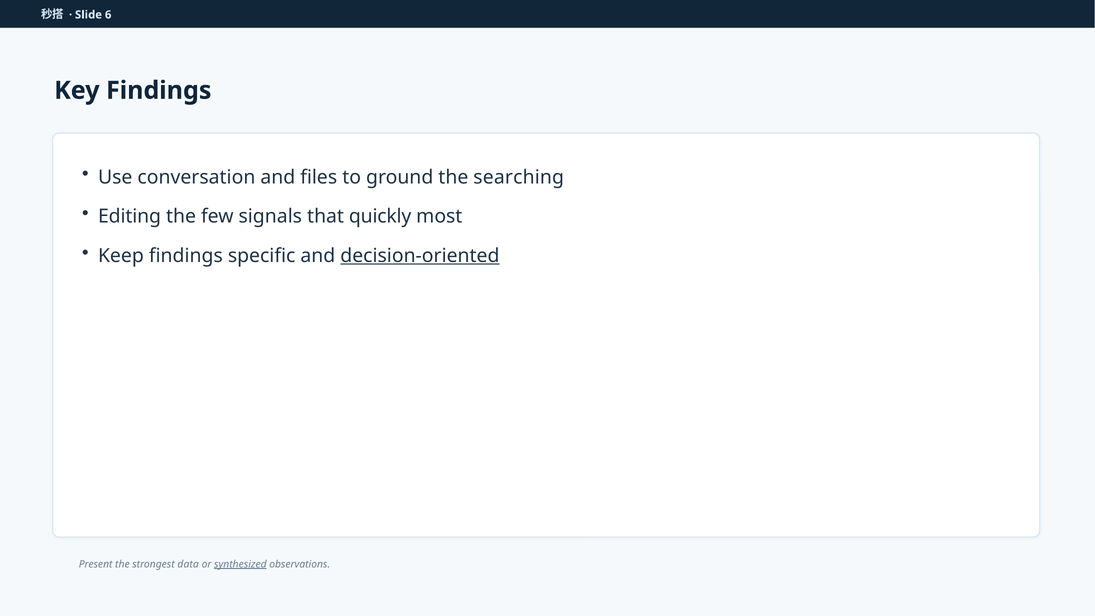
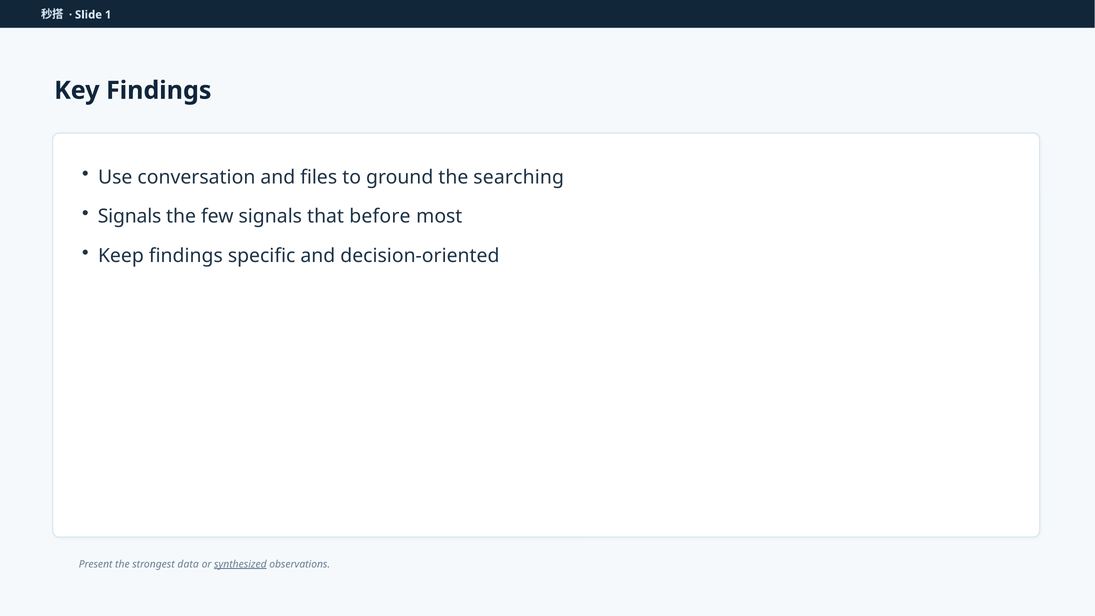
6: 6 -> 1
Editing at (130, 216): Editing -> Signals
quickly: quickly -> before
decision-oriented underline: present -> none
